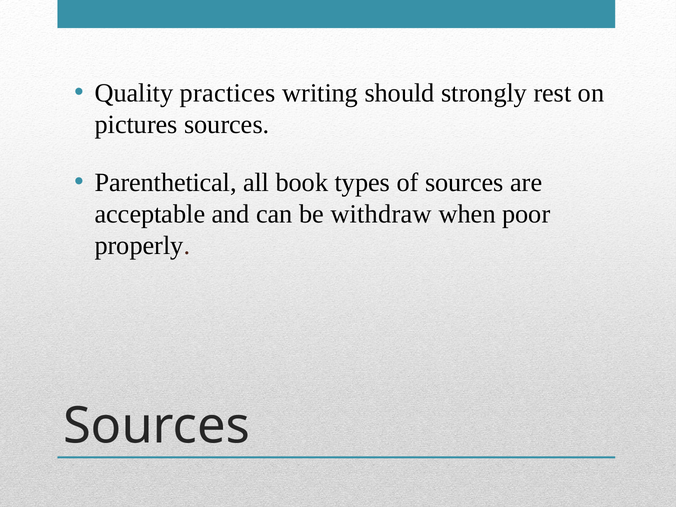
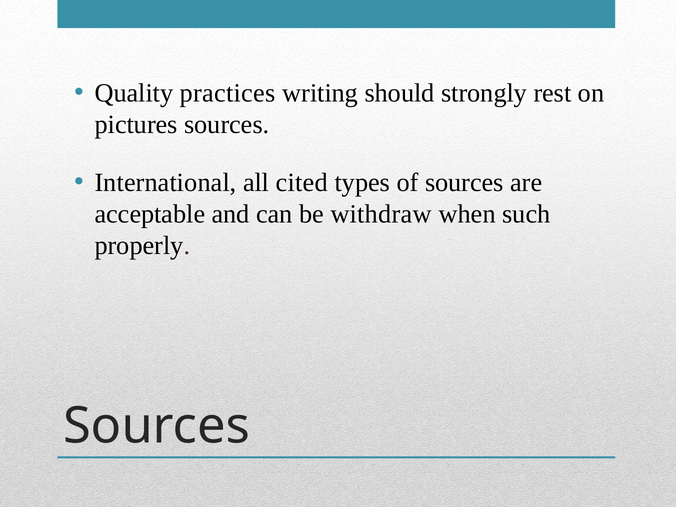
Parenthetical: Parenthetical -> International
book: book -> cited
poor: poor -> such
